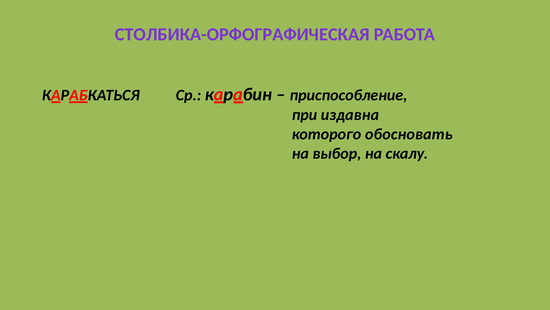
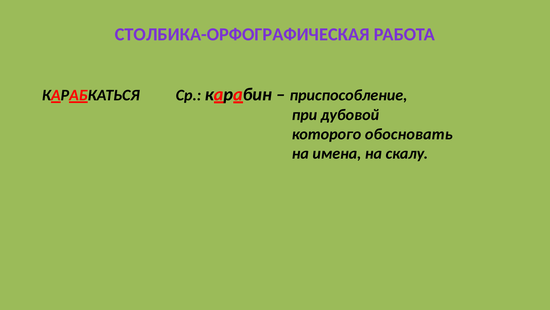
издавна: издавна -> дубовой
выбор: выбор -> имена
